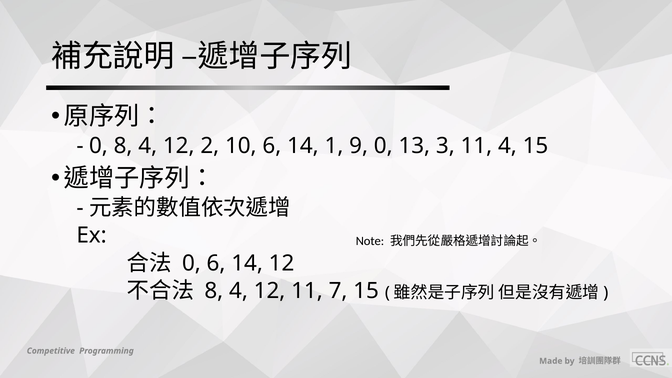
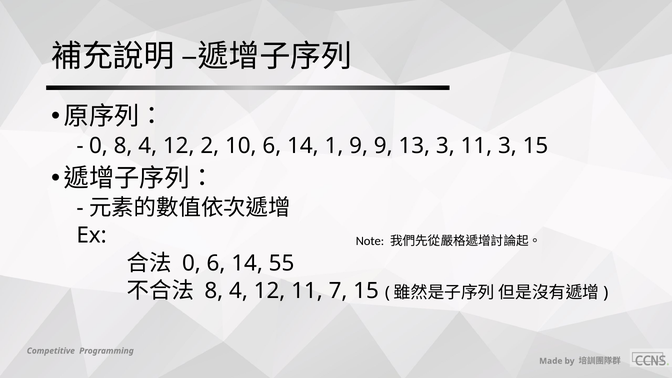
9 0: 0 -> 9
11 4: 4 -> 3
14 12: 12 -> 55
